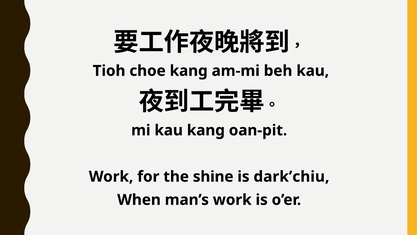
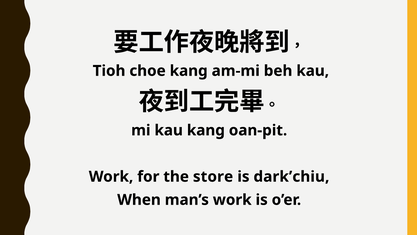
shine: shine -> store
